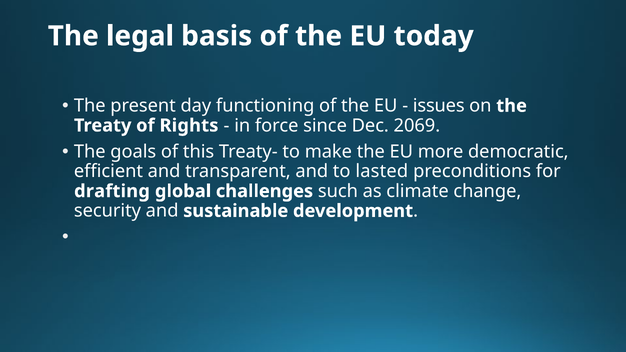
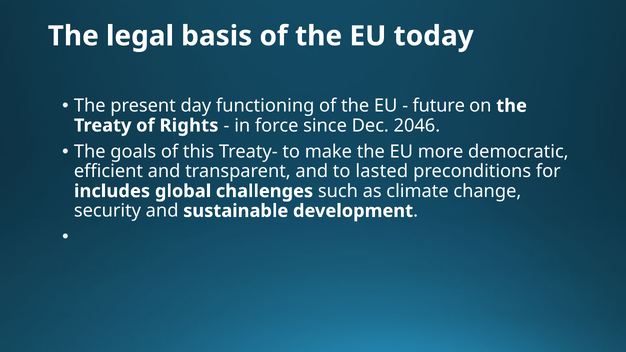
issues: issues -> future
2069: 2069 -> 2046
drafting: drafting -> includes
